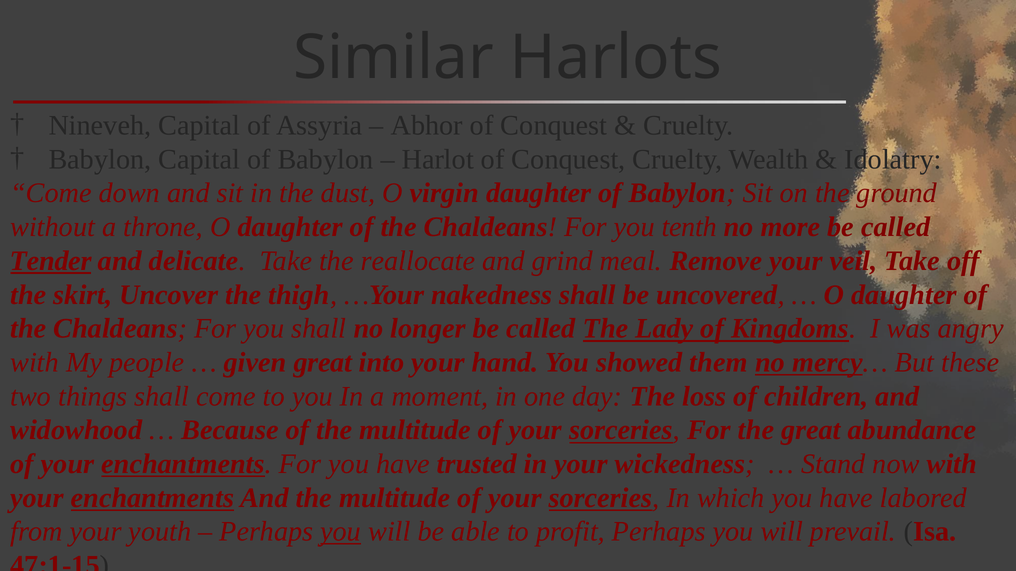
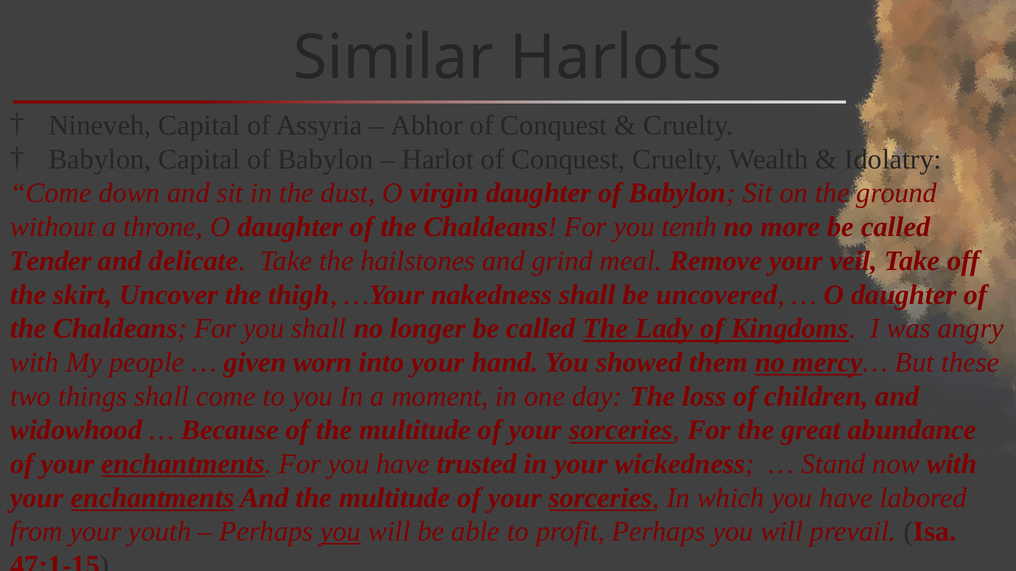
Tender underline: present -> none
reallocate: reallocate -> hailstones
given great: great -> worn
